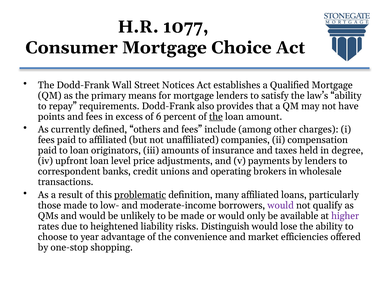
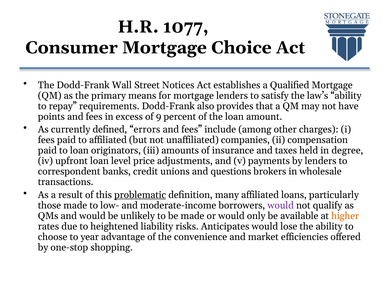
6: 6 -> 9
the at (216, 116) underline: present -> none
others: others -> errors
operating: operating -> questions
higher colour: purple -> orange
Distinguish: Distinguish -> Anticipates
